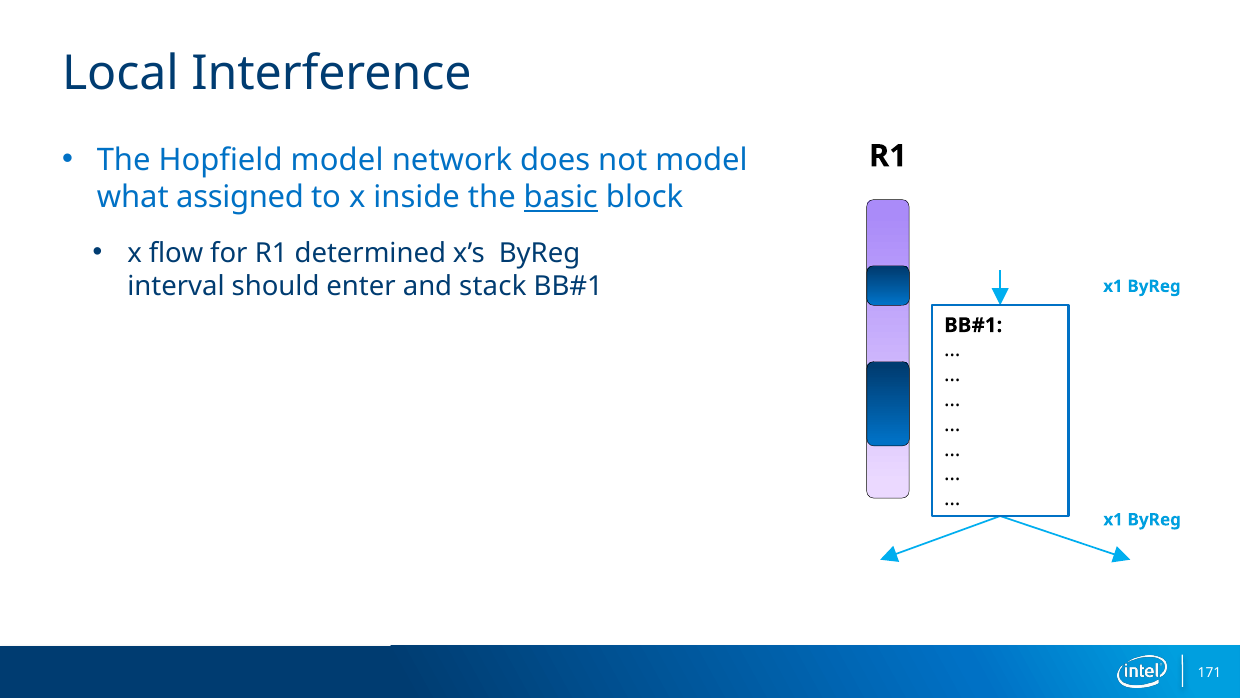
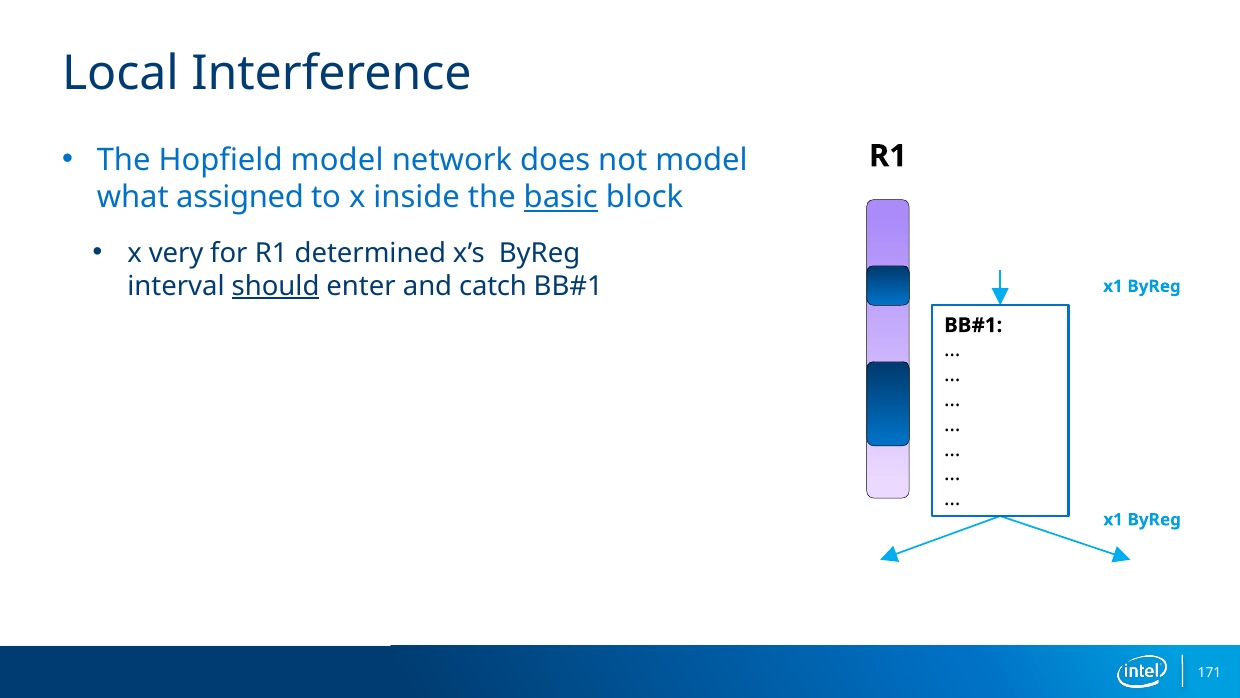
flow: flow -> very
should underline: none -> present
stack: stack -> catch
